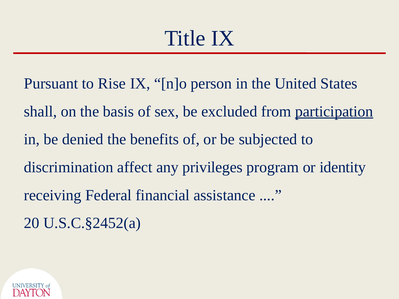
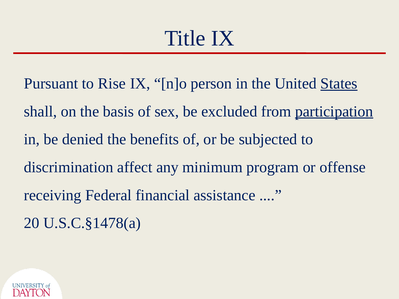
States underline: none -> present
privileges: privileges -> minimum
identity: identity -> offense
U.S.C.§2452(a: U.S.C.§2452(a -> U.S.C.§1478(a
